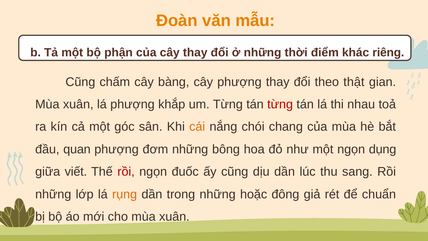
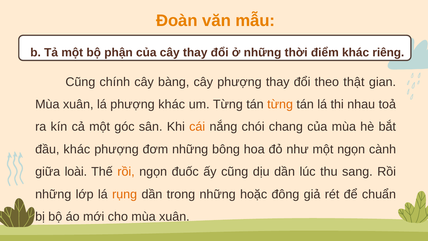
chấm: chấm -> chính
phượng khắp: khắp -> khác
từng at (280, 104) colour: red -> orange
đầu quan: quan -> khác
dụng: dụng -> cành
viết: viết -> loài
rồi at (126, 172) colour: red -> orange
